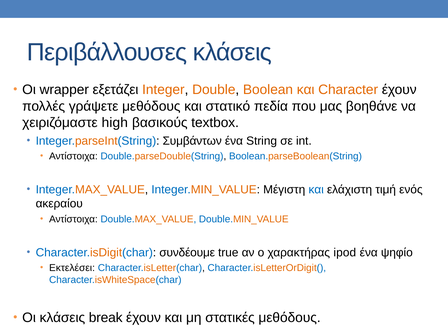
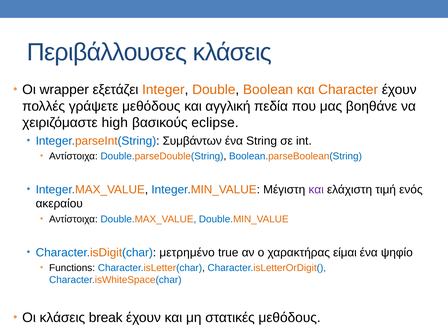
στατικό: στατικό -> αγγλική
textbox: textbox -> eclipse
και at (316, 190) colour: blue -> purple
συνδέουμε: συνδέουμε -> μετρημένο
ipod: ipod -> είμαι
Εκτελέσει: Εκτελέσει -> Functions
